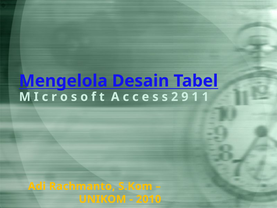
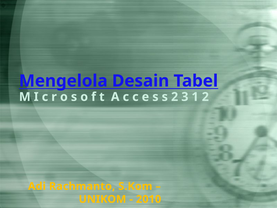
9: 9 -> 3
1 1: 1 -> 2
